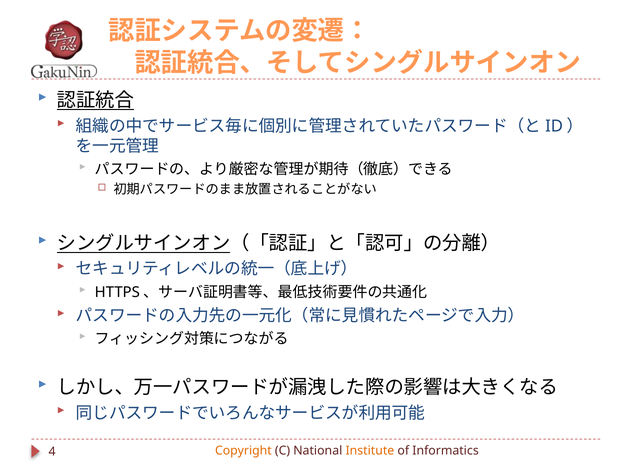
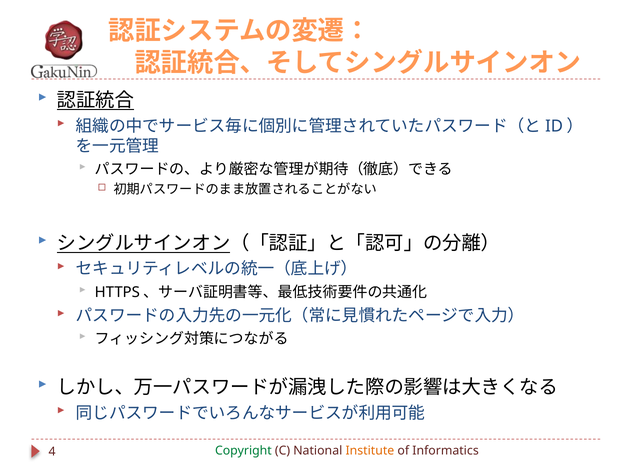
Copyright colour: orange -> green
